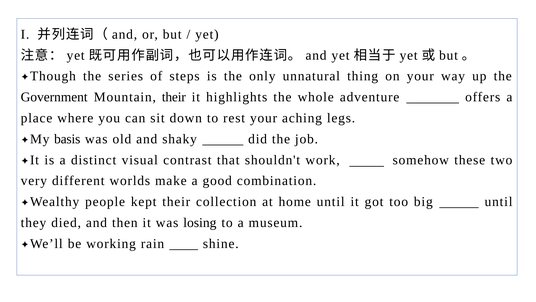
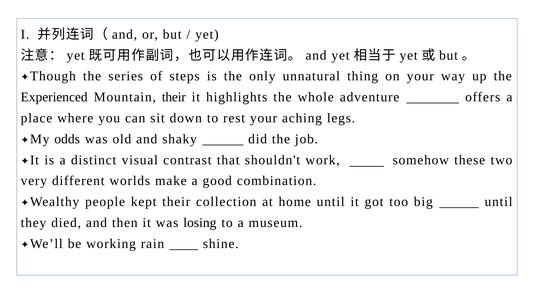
Government: Government -> Experienced
basis: basis -> odds
